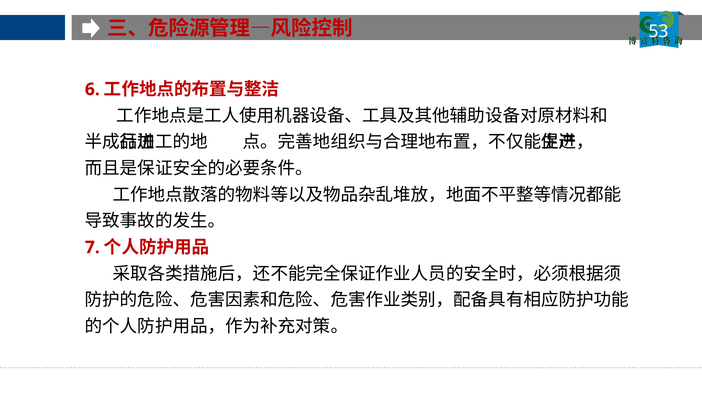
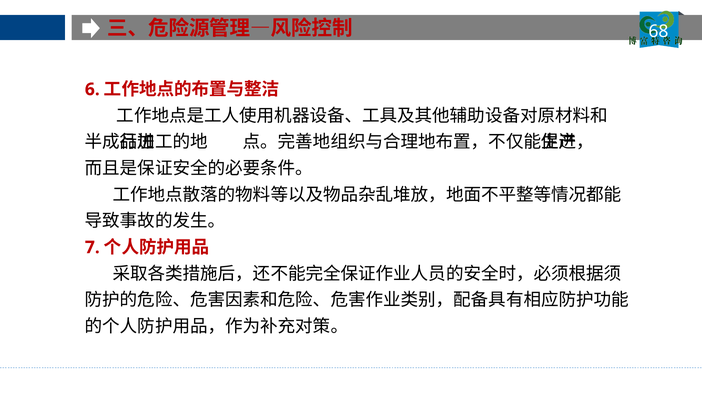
53: 53 -> 68
